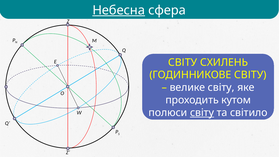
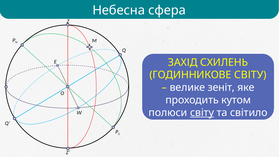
Небесна underline: present -> none
СВІТУ at (183, 62): СВІТУ -> ЗАХІД
велике світу: світу -> зеніт
